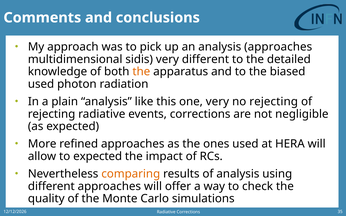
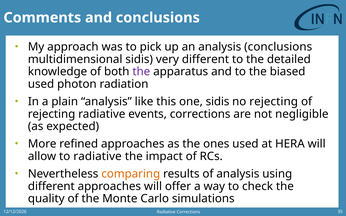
analysis approaches: approaches -> conclusions
the at (141, 72) colour: orange -> purple
one very: very -> sidis
to expected: expected -> radiative
